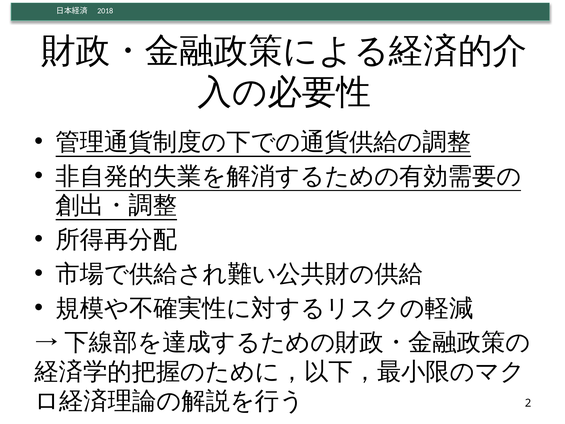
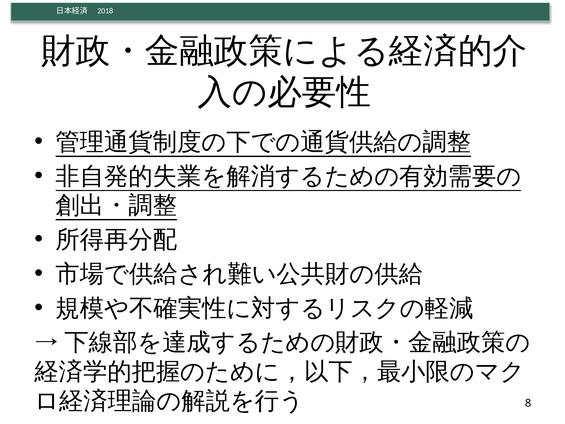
2: 2 -> 8
